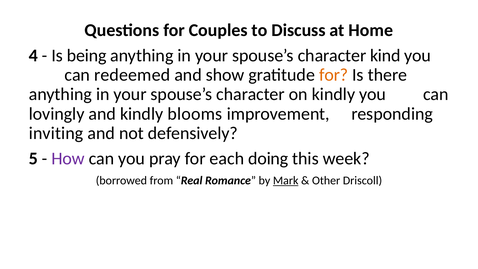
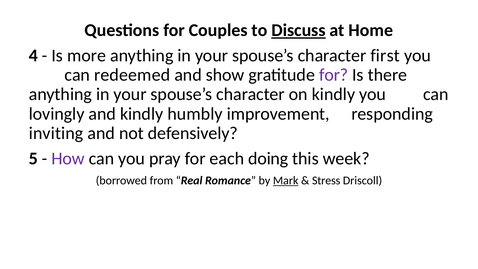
Discuss underline: none -> present
being: being -> more
kind: kind -> first
for at (334, 75) colour: orange -> purple
blooms: blooms -> humbly
Other: Other -> Stress
